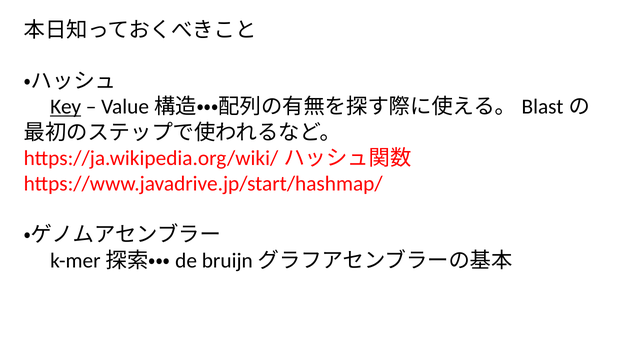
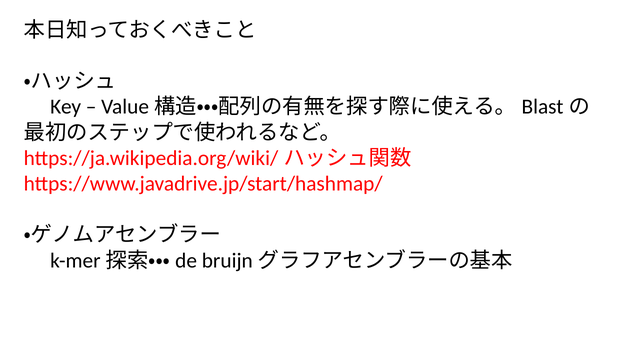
Key underline: present -> none
